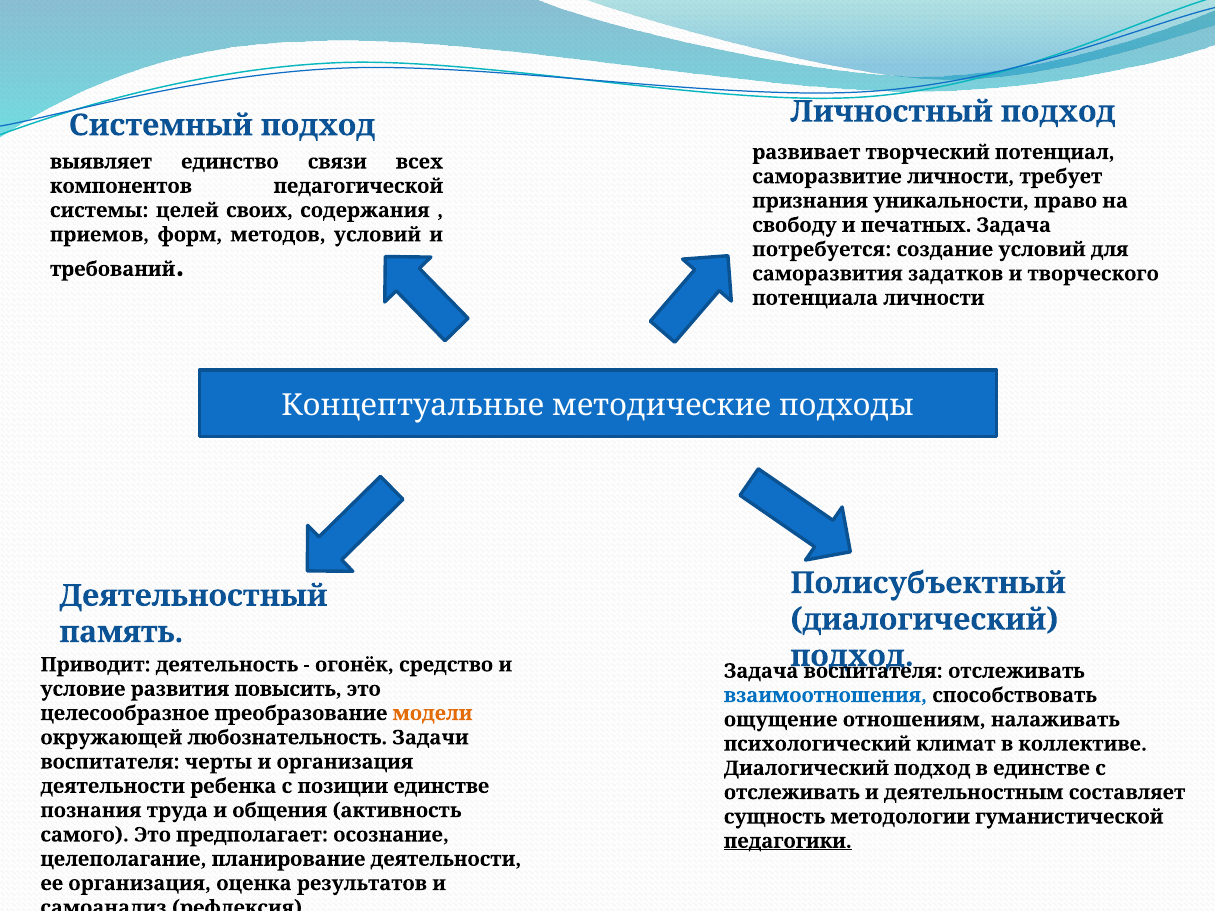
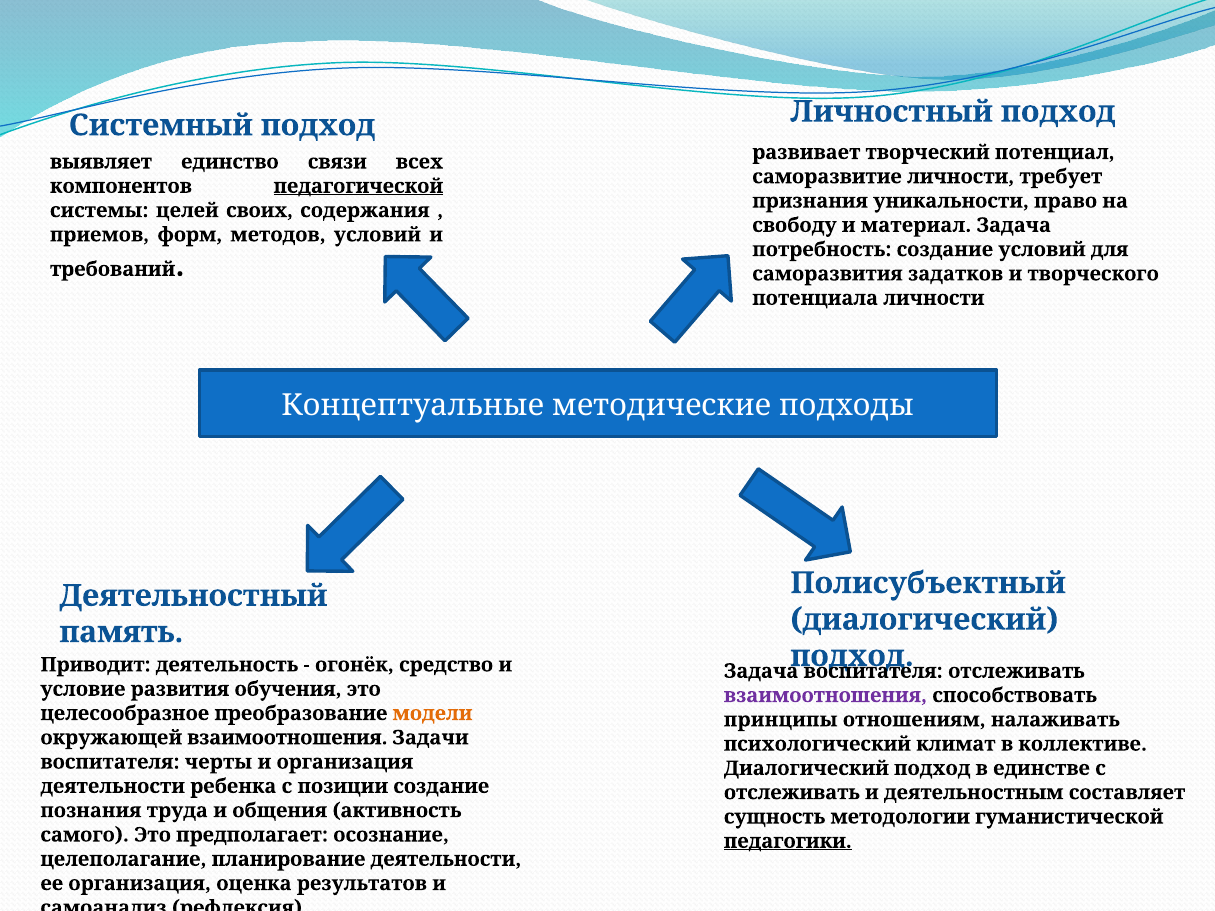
педагогической underline: none -> present
печатных: печатных -> материал
потребуется: потребуется -> потребность
повысить: повысить -> обучения
взаимоотношения at (825, 696) colour: blue -> purple
ощущение: ощущение -> принципы
окружающей любознательность: любознательность -> взаимоотношения
позиции единстве: единстве -> создание
